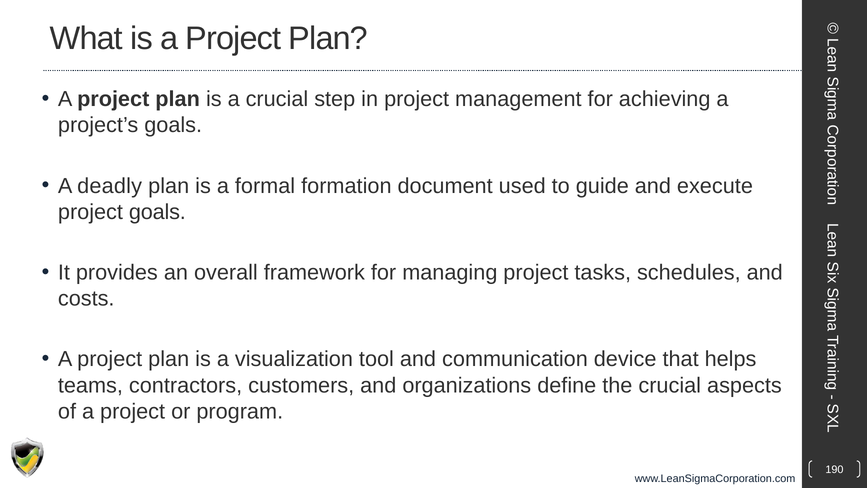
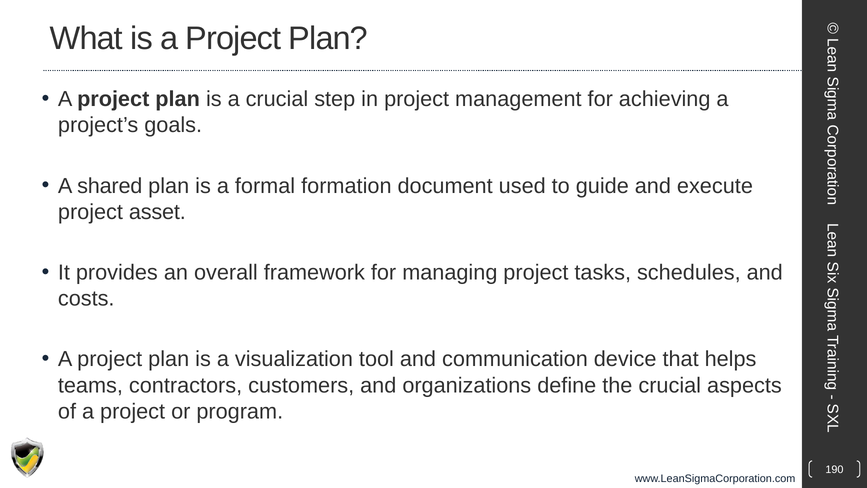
deadly: deadly -> shared
project goals: goals -> asset
